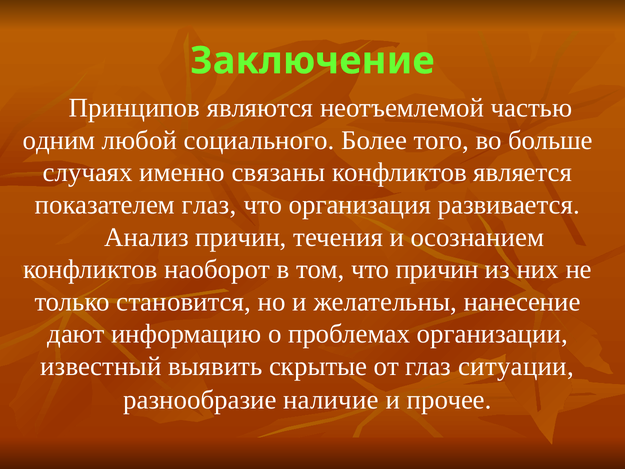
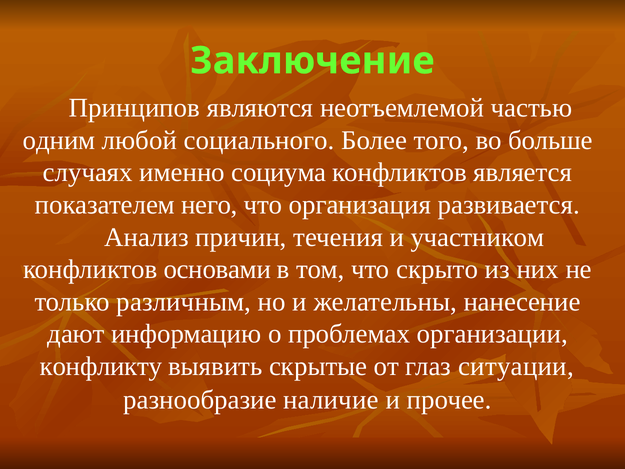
связаны: связаны -> социума
показателем глаз: глаз -> него
осознанием: осознанием -> участником
наоборот: наоборот -> основами
что причин: причин -> скрыто
становится: становится -> различным
известный: известный -> конфликту
